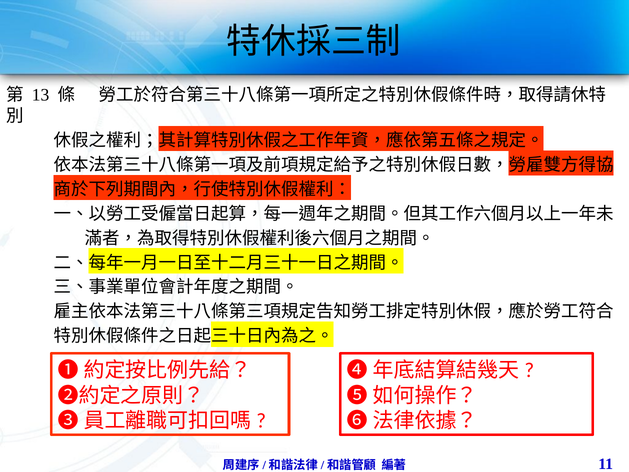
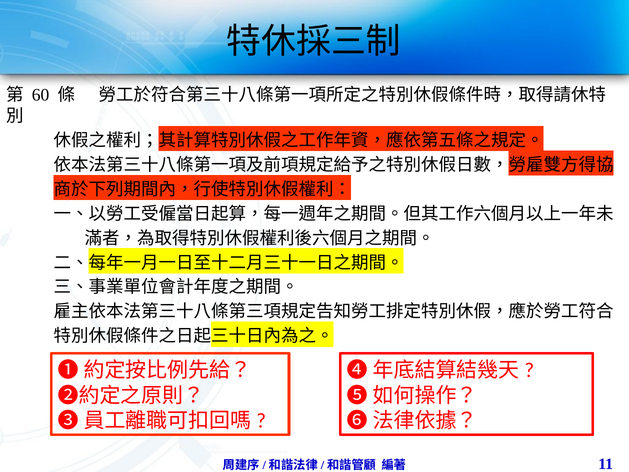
13: 13 -> 60
